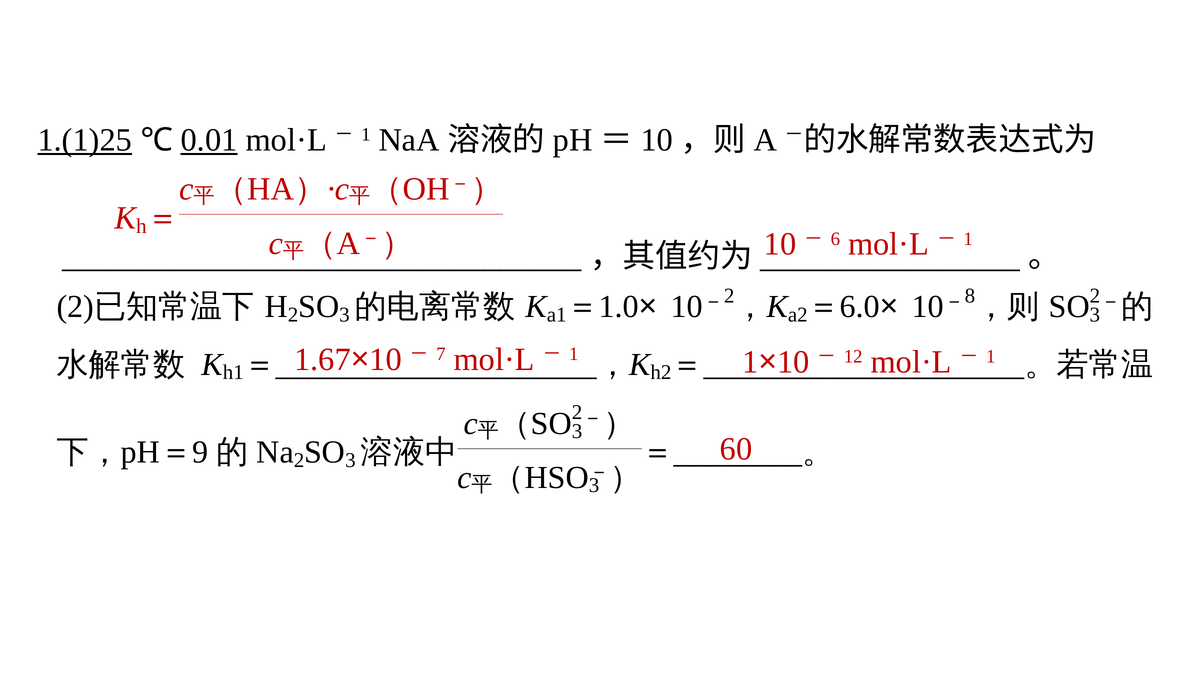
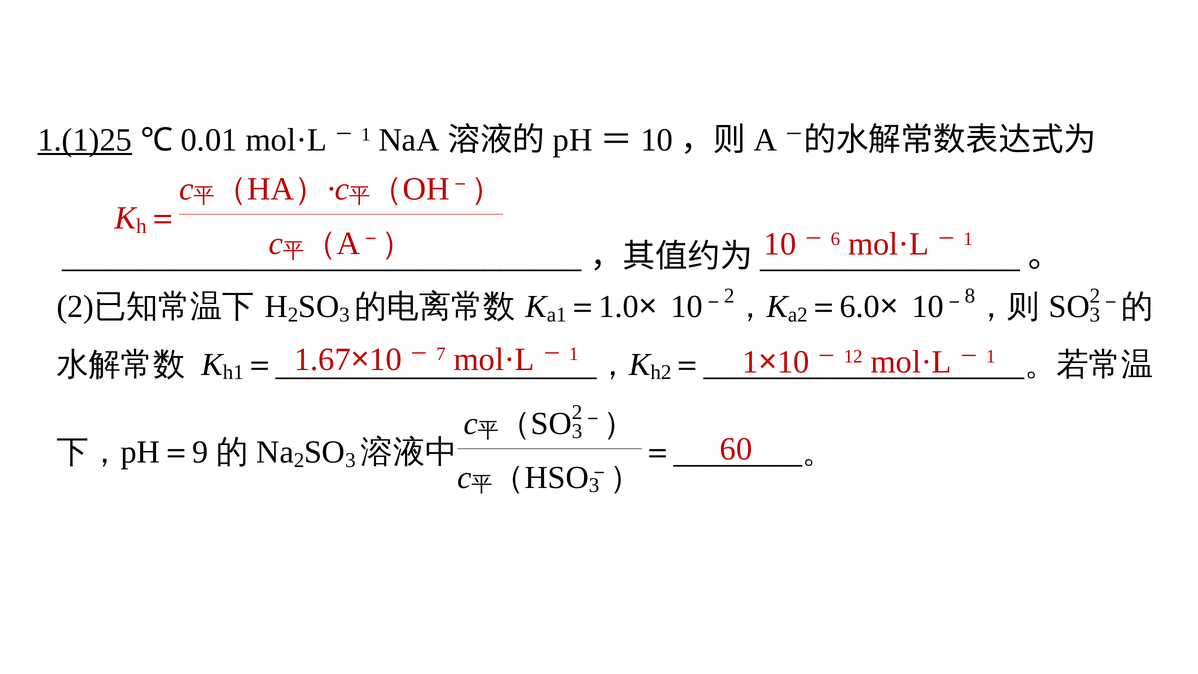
0.01 underline: present -> none
